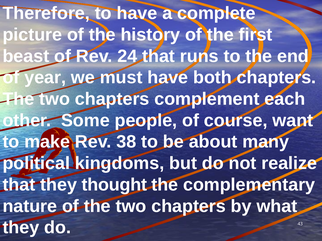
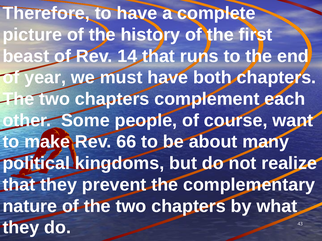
24: 24 -> 14
38: 38 -> 66
thought: thought -> prevent
